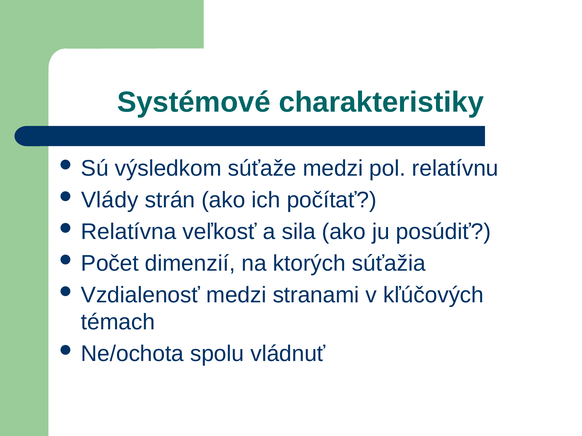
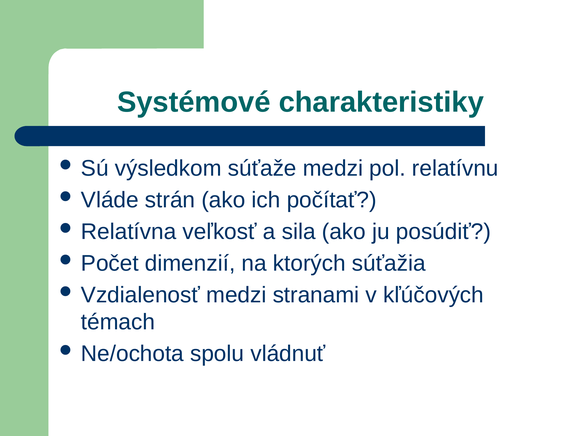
Vlády: Vlády -> Vláde
